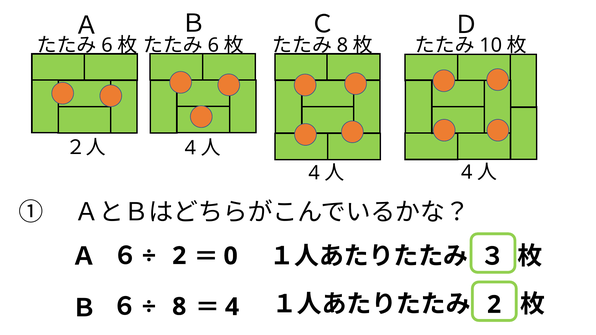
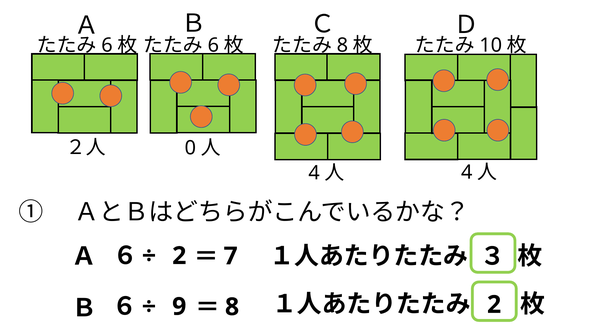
4 at (190, 148): 4 -> 0
0: 0 -> 7
8 at (179, 307): 8 -> 9
4 at (232, 307): 4 -> 8
